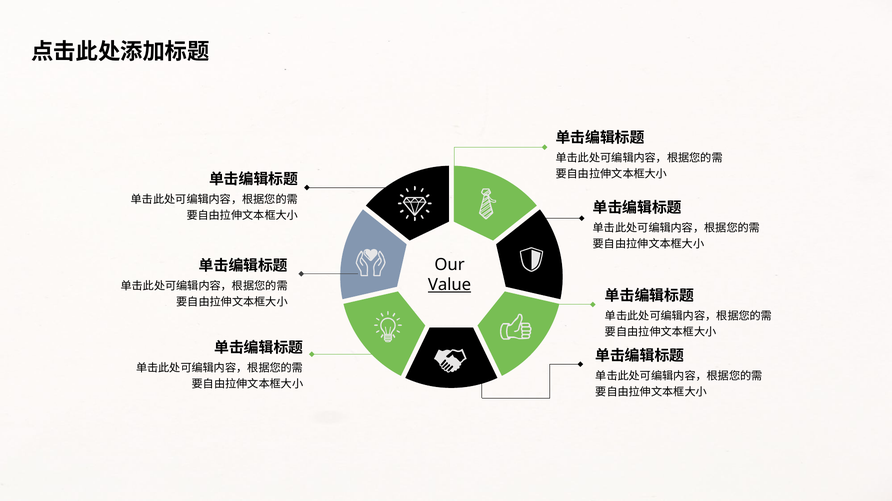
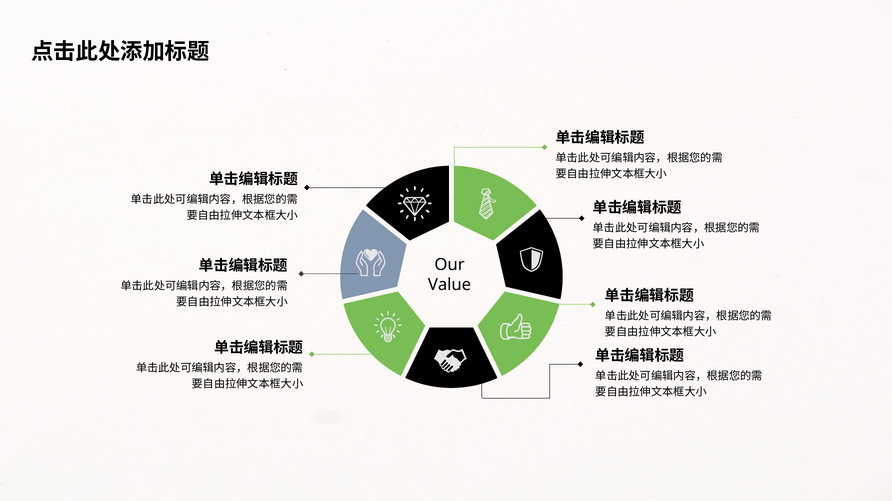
Value underline: present -> none
